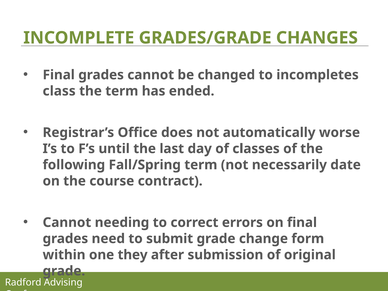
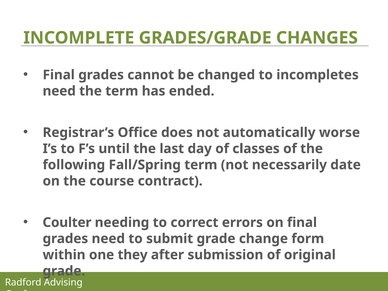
class at (59, 91): class -> need
Cannot at (67, 222): Cannot -> Coulter
